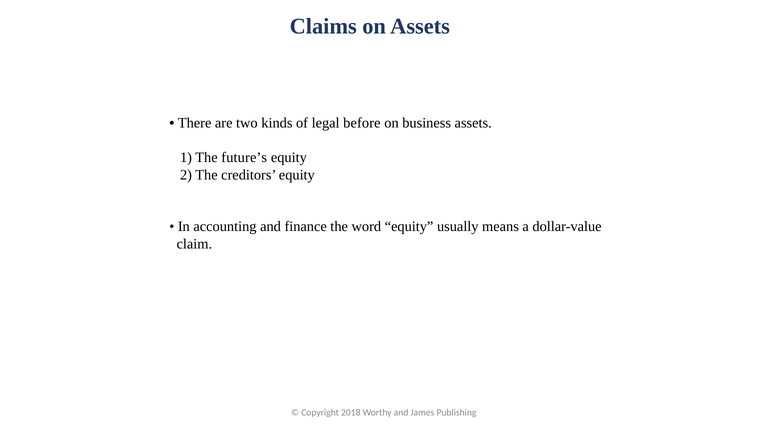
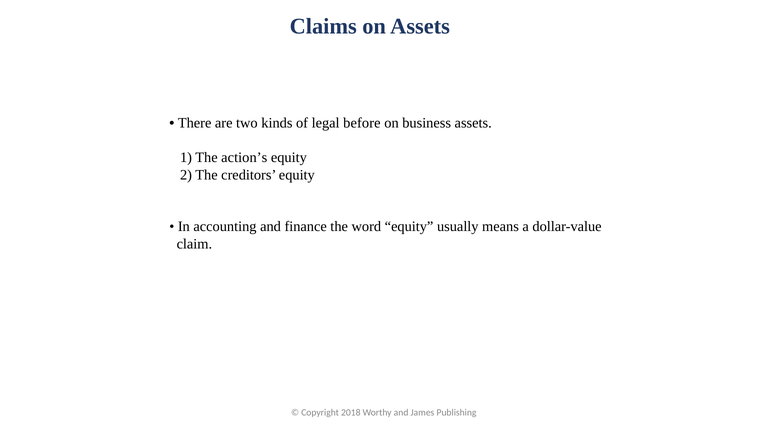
future’s: future’s -> action’s
